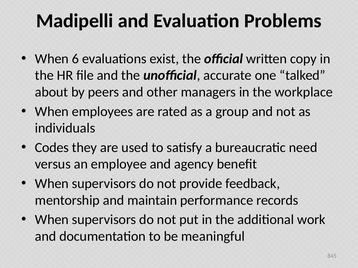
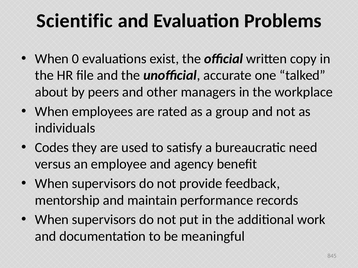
Madipelli: Madipelli -> Scientific
6: 6 -> 0
